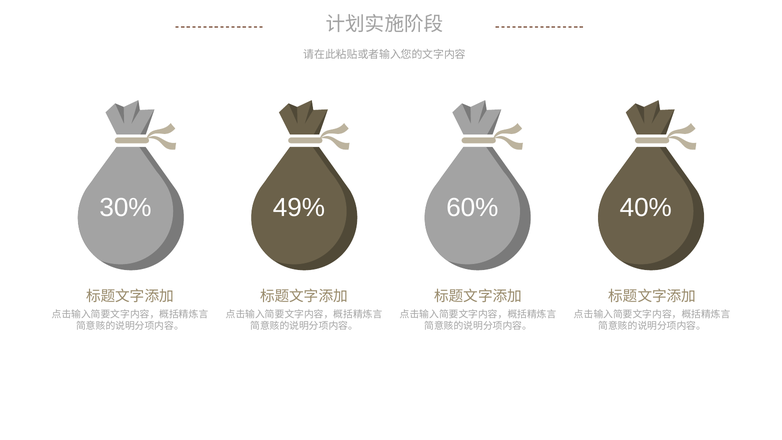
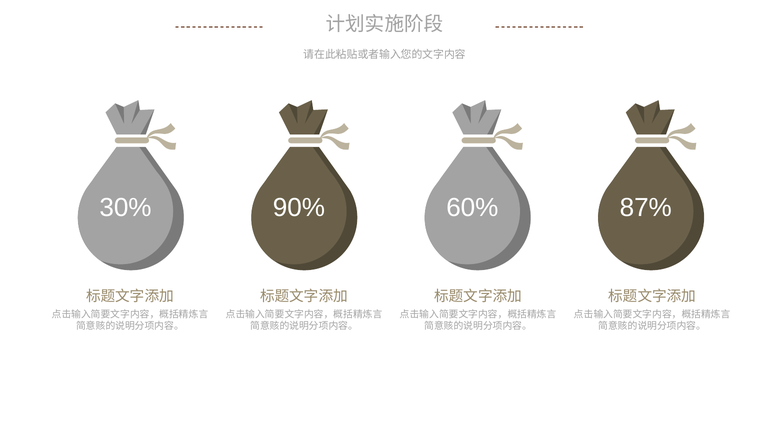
49%: 49% -> 90%
40%: 40% -> 87%
